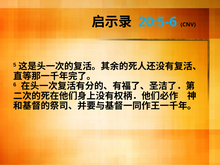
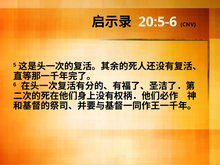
20:5-6 colour: light blue -> white
